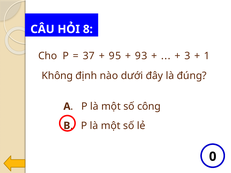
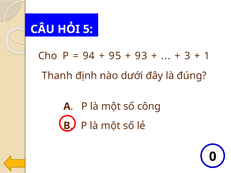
8: 8 -> 5
37: 37 -> 94
Không: Không -> Thanh
